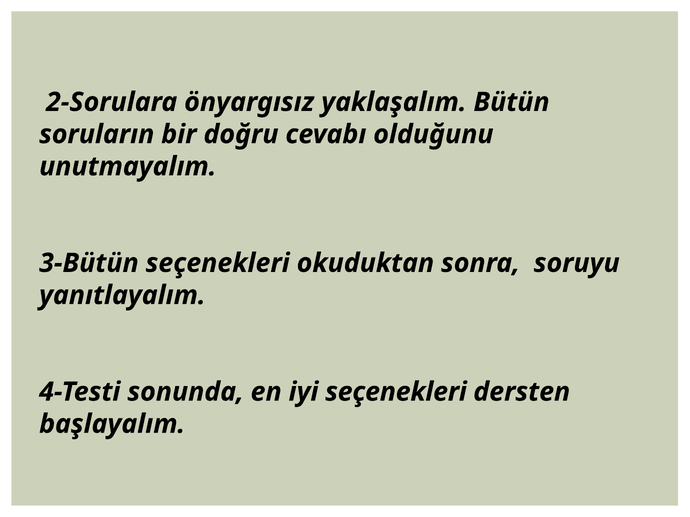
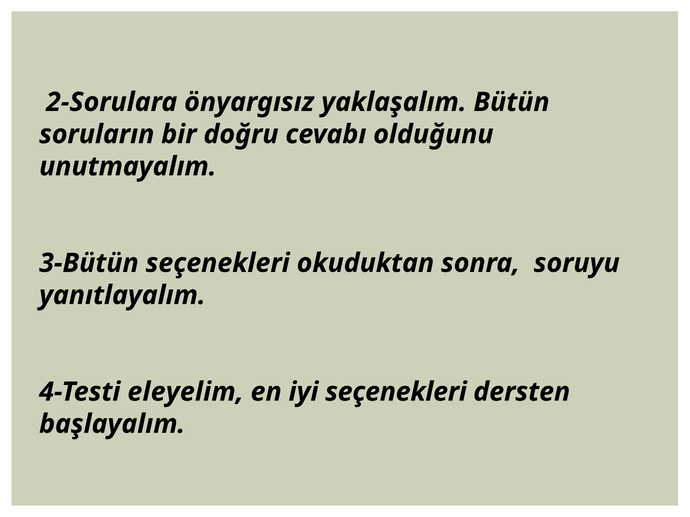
sonunda: sonunda -> eleyelim
